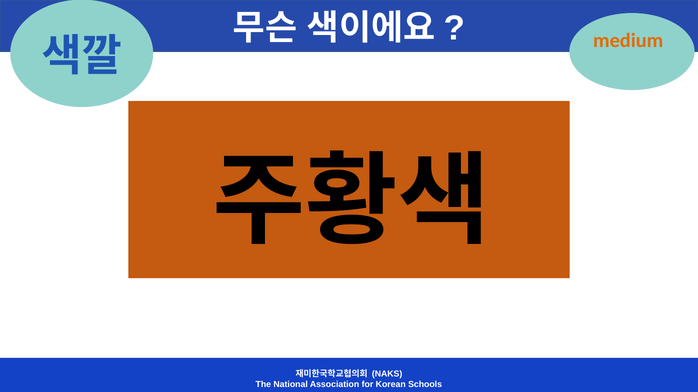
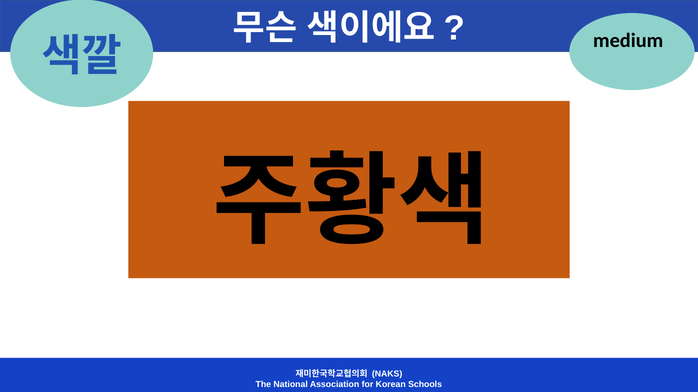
medium colour: orange -> black
